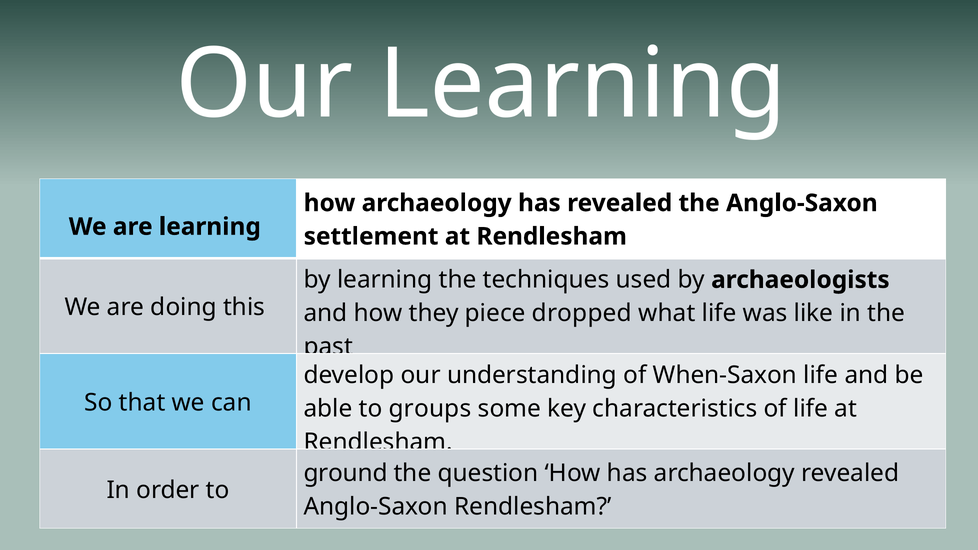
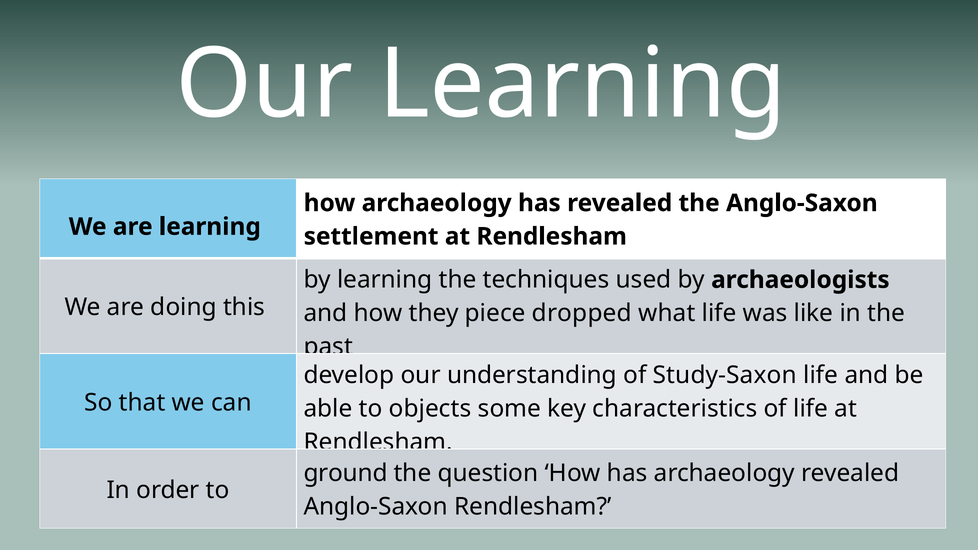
When-Saxon: When-Saxon -> Study-Saxon
groups: groups -> objects
